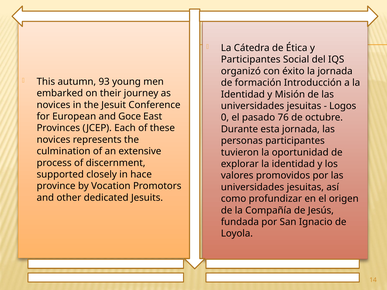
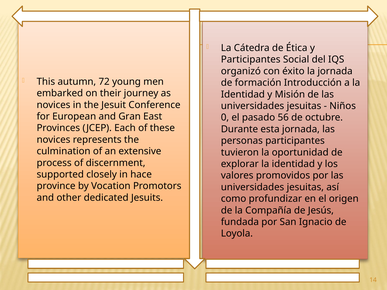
93: 93 -> 72
Logos: Logos -> Niños
Goce: Goce -> Gran
76: 76 -> 56
